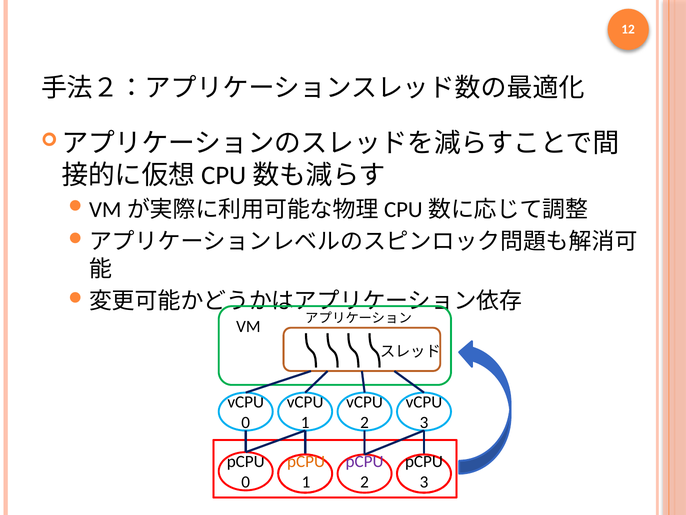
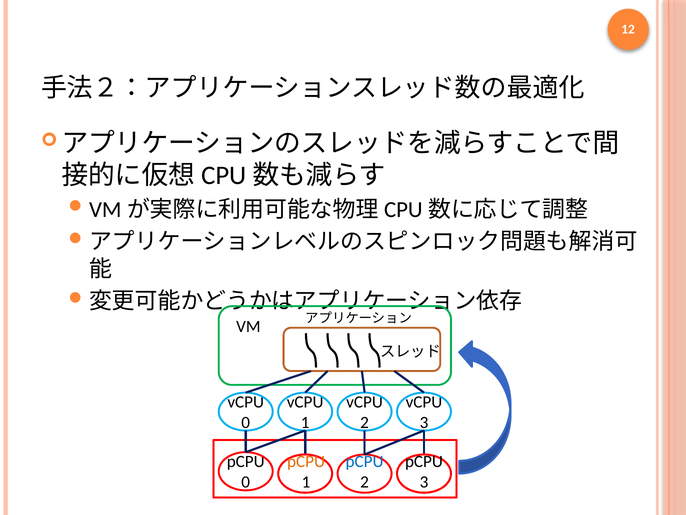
pCPU at (365, 461) colour: purple -> blue
